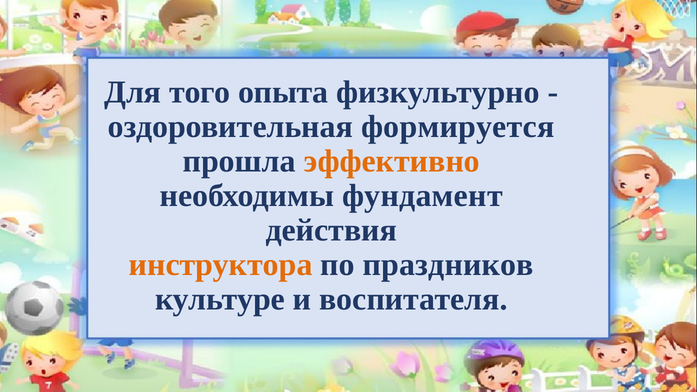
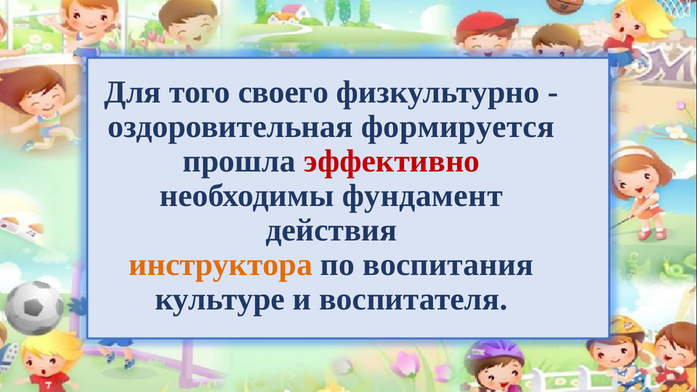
опыта: опыта -> своего
эффективно colour: orange -> red
праздников: праздников -> воспитания
